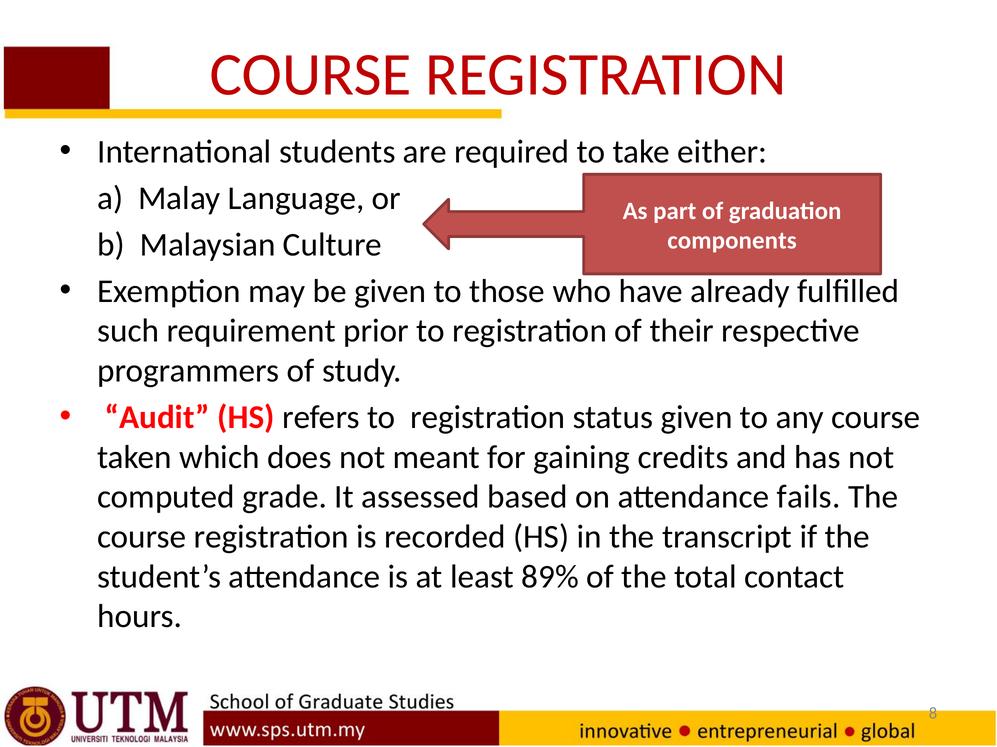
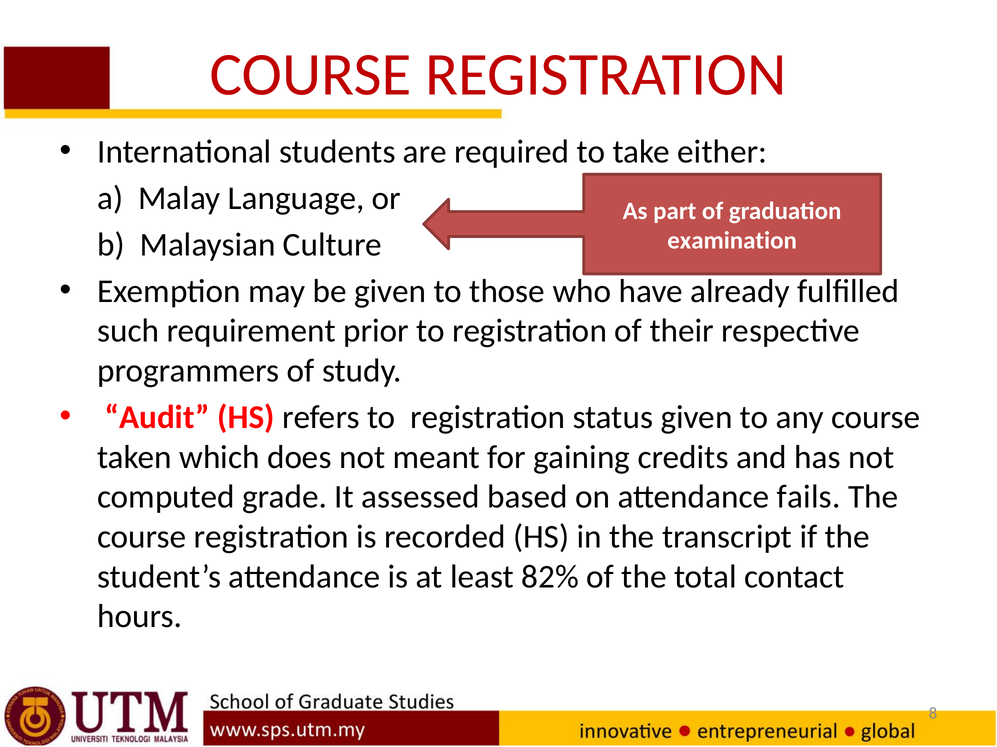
components: components -> examination
89%: 89% -> 82%
